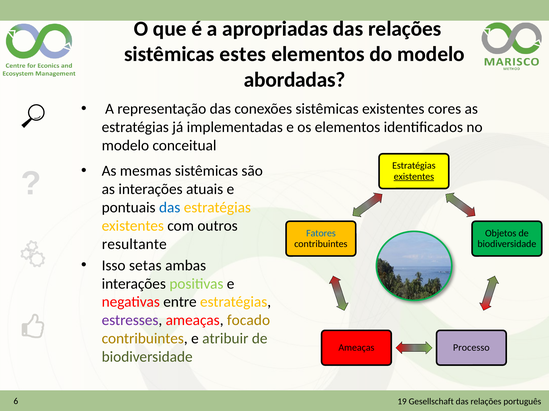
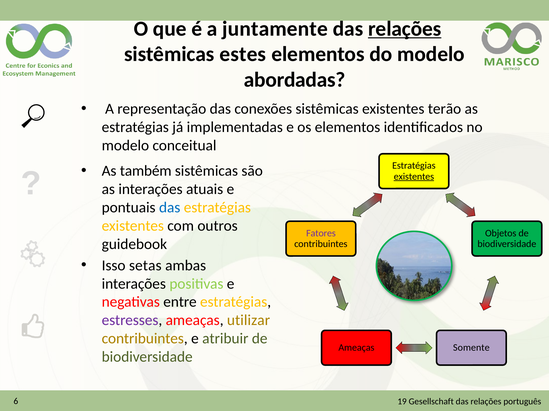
apropriadas: apropriadas -> juntamente
relações at (405, 29) underline: none -> present
cores: cores -> terão
mesmas: mesmas -> também
Fatores colour: blue -> purple
resultante: resultante -> guidebook
focado: focado -> utilizar
Processo: Processo -> Somente
